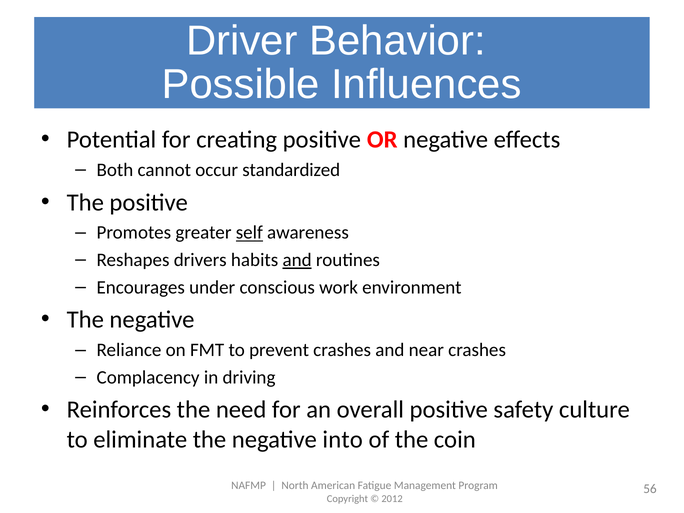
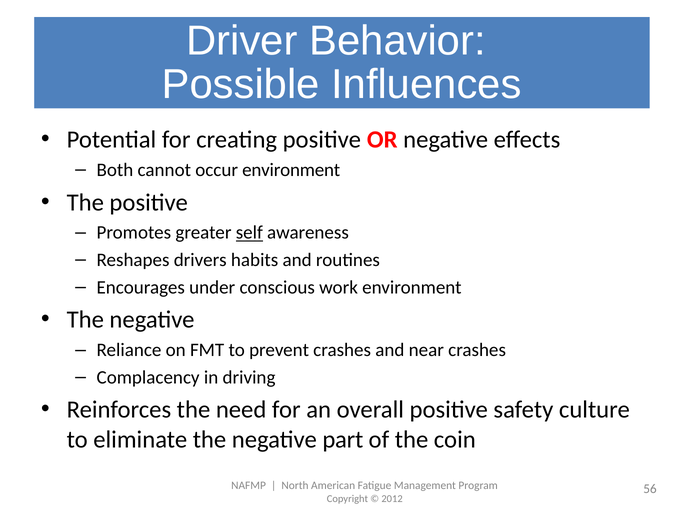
occur standardized: standardized -> environment
and at (297, 260) underline: present -> none
into: into -> part
